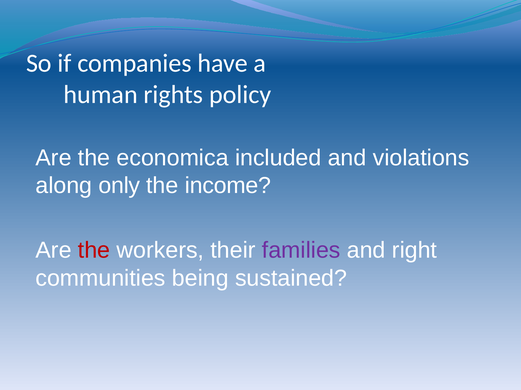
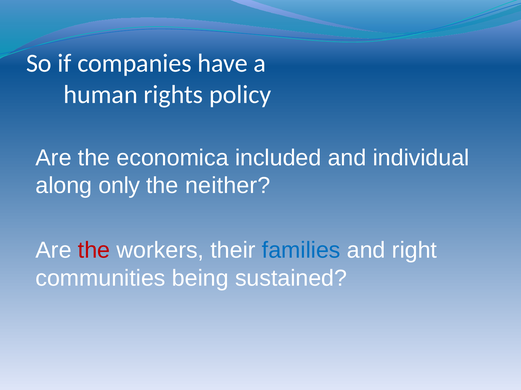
violations: violations -> individual
income: income -> neither
families colour: purple -> blue
